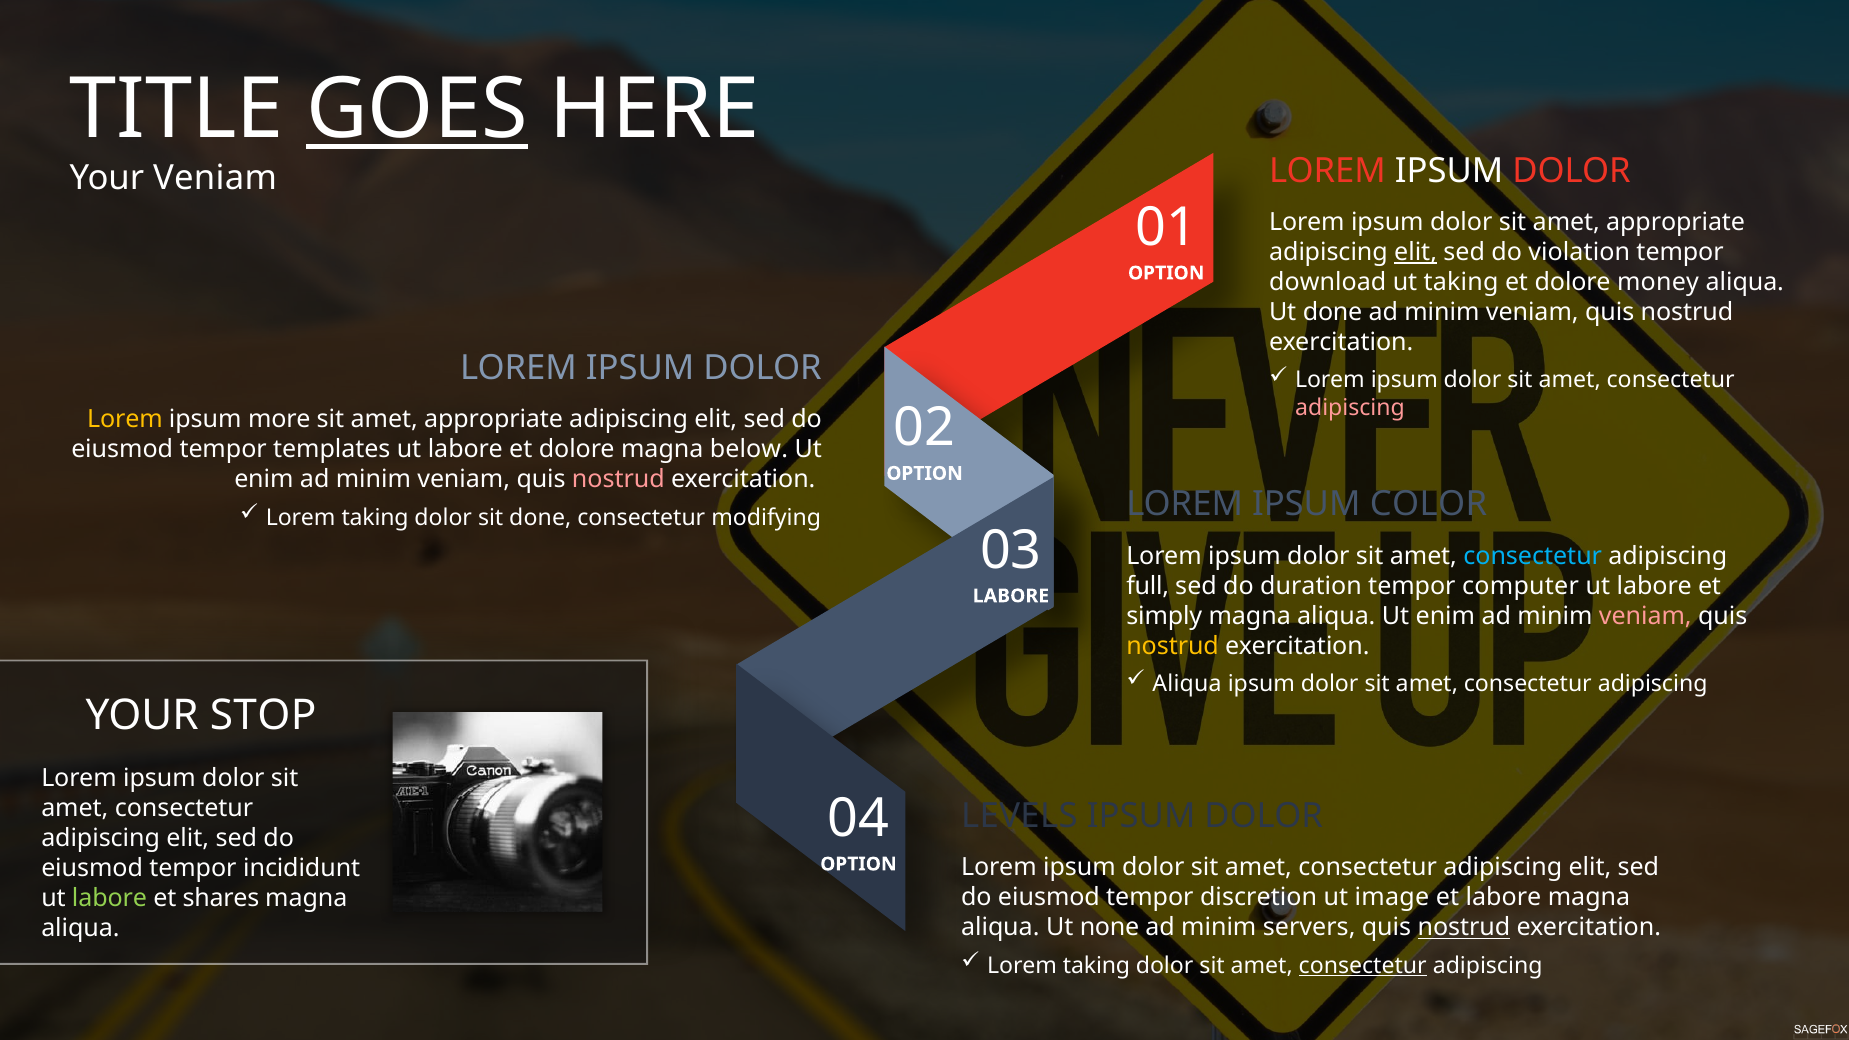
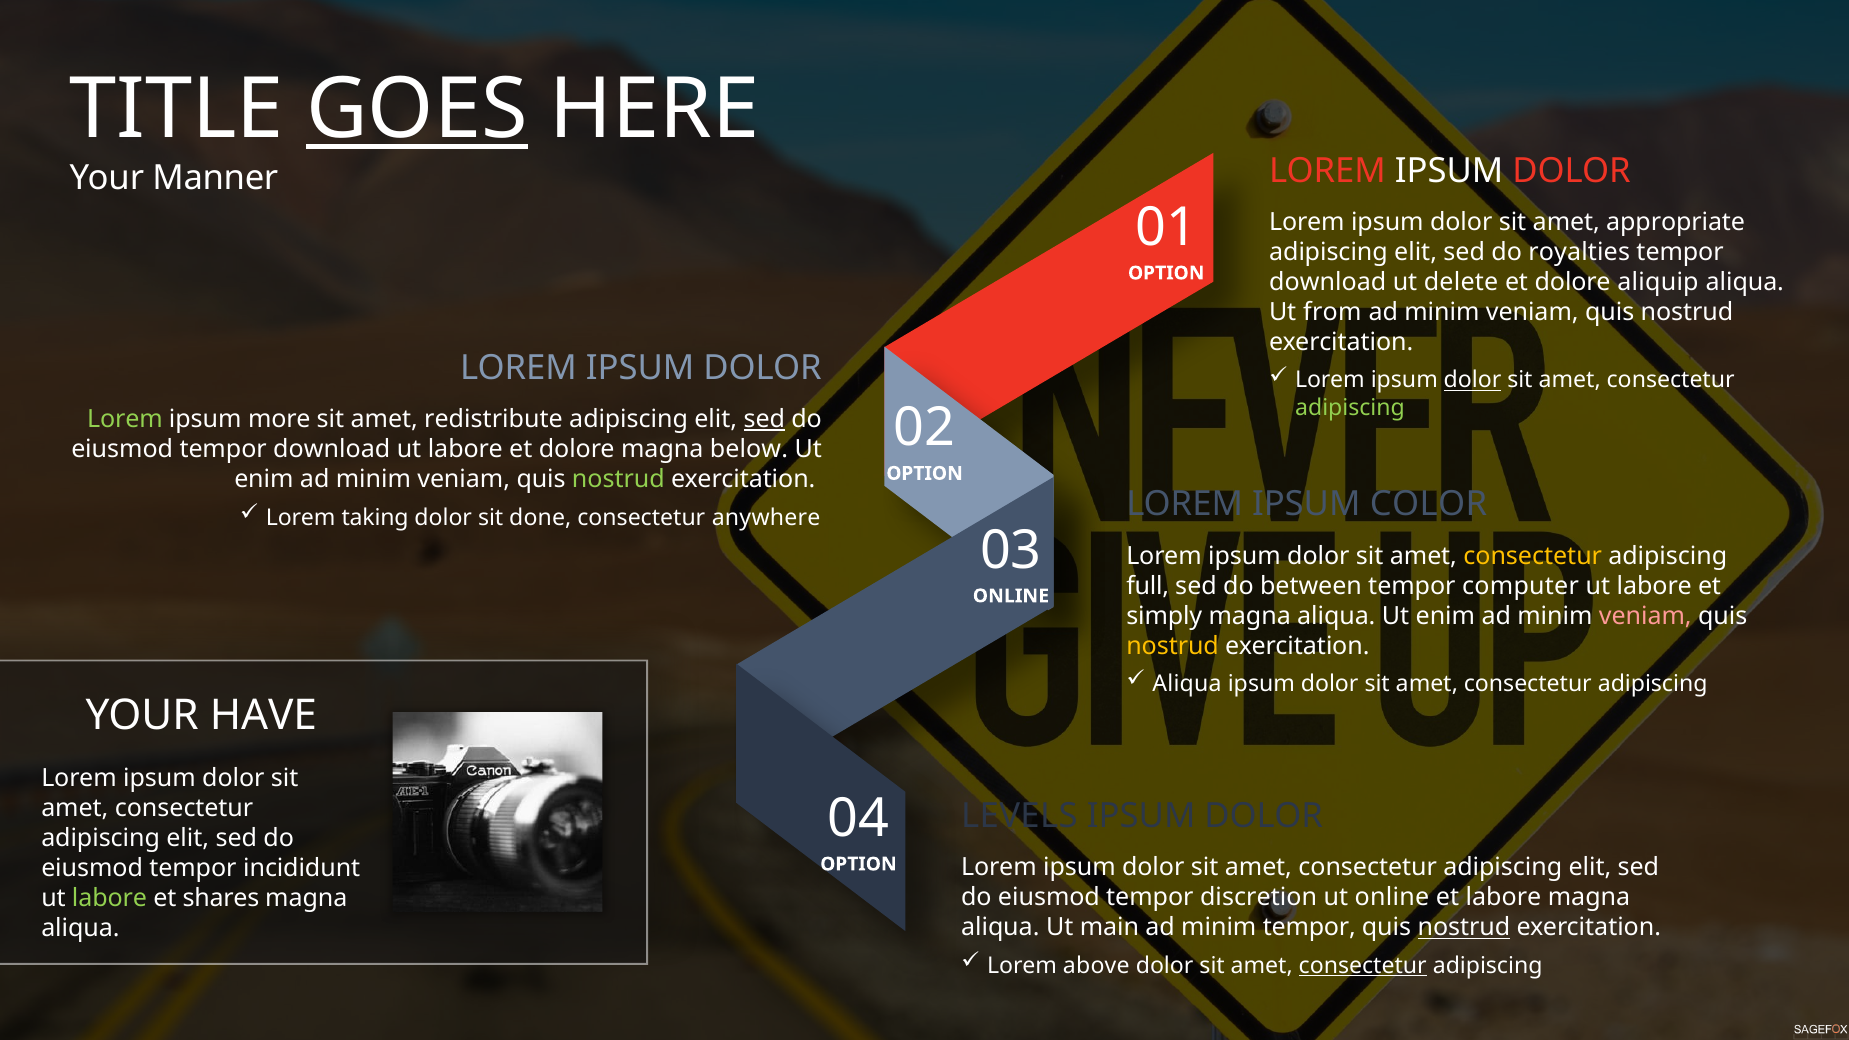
Your Veniam: Veniam -> Manner
elit at (1416, 252) underline: present -> none
violation: violation -> royalties
ut taking: taking -> delete
money: money -> aliquip
Ut done: done -> from
dolor at (1473, 380) underline: none -> present
adipiscing at (1350, 408) colour: pink -> light green
Lorem at (125, 419) colour: yellow -> light green
appropriate at (494, 419): appropriate -> redistribute
sed at (764, 419) underline: none -> present
eiusmod tempor templates: templates -> download
nostrud at (618, 479) colour: pink -> light green
modifying: modifying -> anywhere
consectetur at (1533, 556) colour: light blue -> yellow
duration: duration -> between
LABORE at (1011, 596): LABORE -> ONLINE
STOP: STOP -> HAVE
ut image: image -> online
none: none -> main
minim servers: servers -> tempor
taking at (1097, 966): taking -> above
